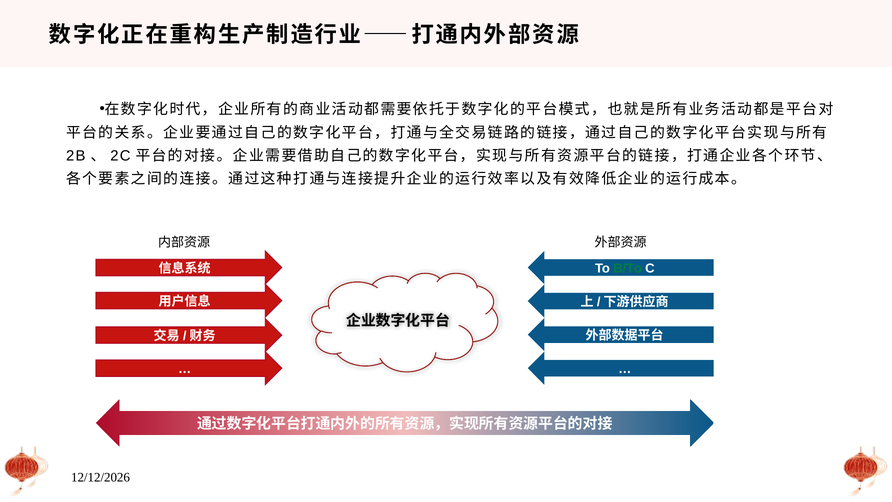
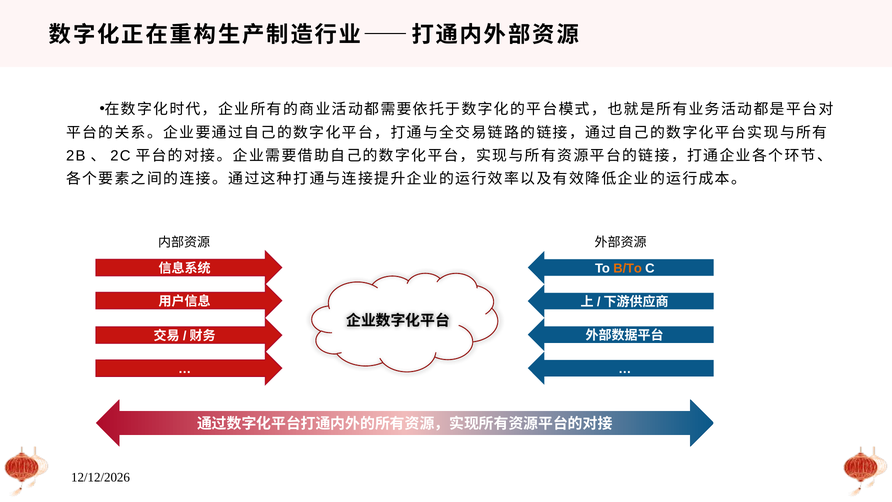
B/To colour: green -> orange
